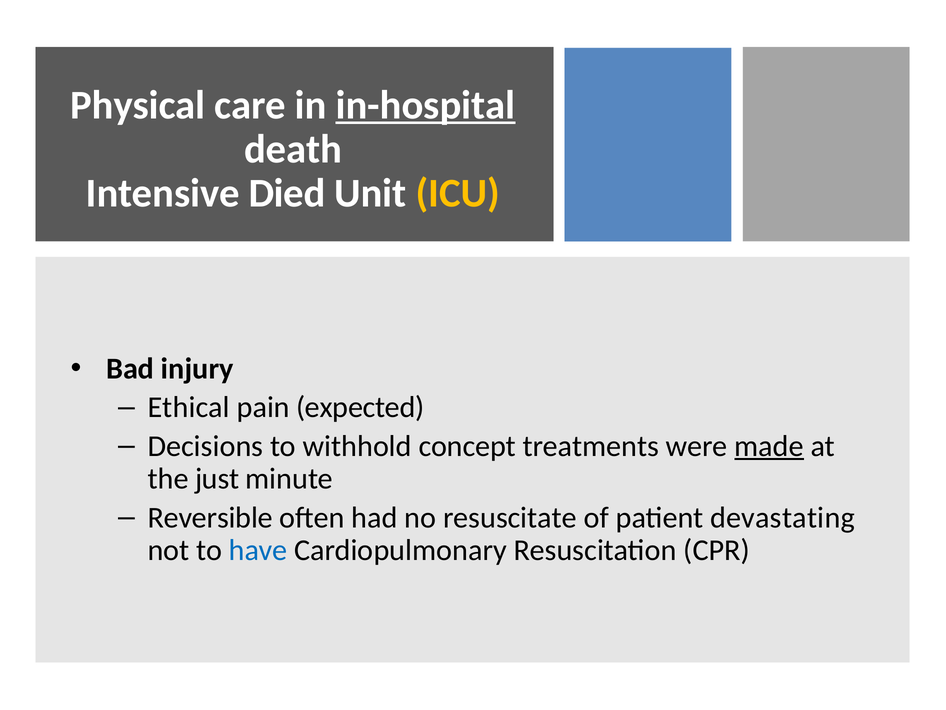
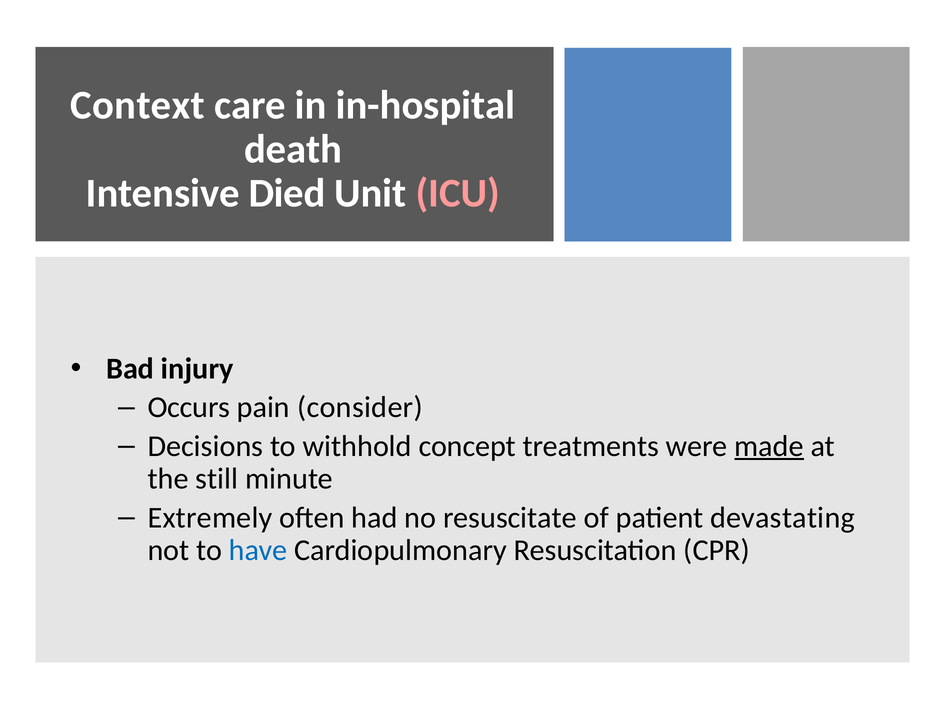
Physical: Physical -> Context
in-hospital underline: present -> none
ICU colour: yellow -> pink
Ethical: Ethical -> Occurs
expected: expected -> consider
just: just -> still
Reversible: Reversible -> Extremely
